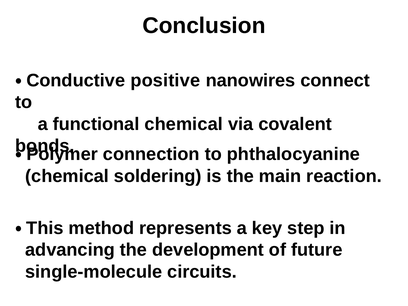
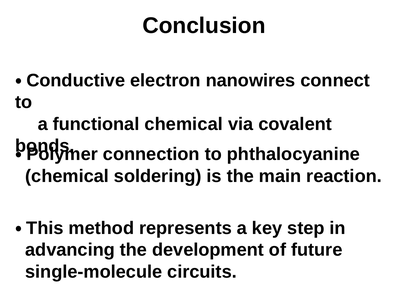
positive: positive -> electron
